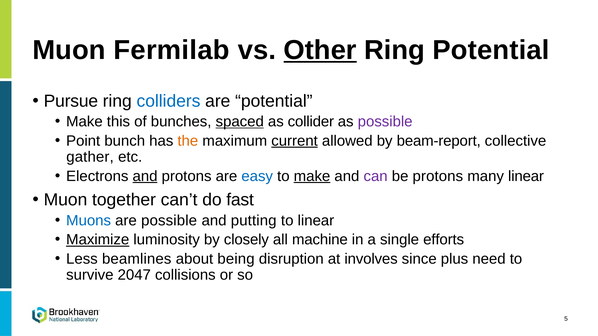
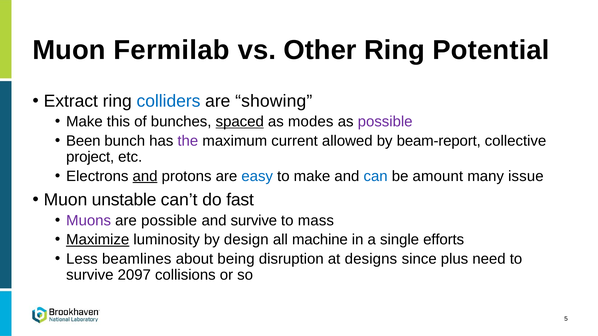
Other underline: present -> none
Pursue: Pursue -> Extract
are potential: potential -> showing
collider: collider -> modes
Point: Point -> Been
the colour: orange -> purple
current underline: present -> none
gather: gather -> project
make at (312, 176) underline: present -> none
can colour: purple -> blue
be protons: protons -> amount
many linear: linear -> issue
together: together -> unstable
Muons colour: blue -> purple
and putting: putting -> survive
to linear: linear -> mass
closely: closely -> design
involves: involves -> designs
2047: 2047 -> 2097
